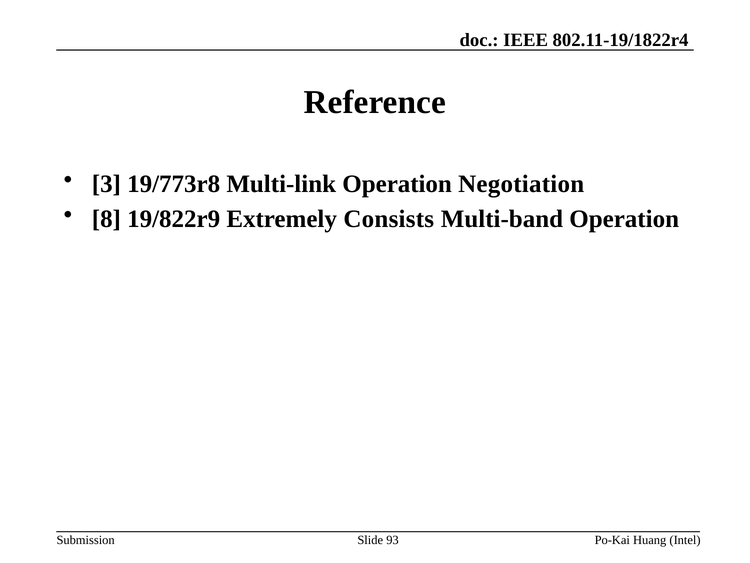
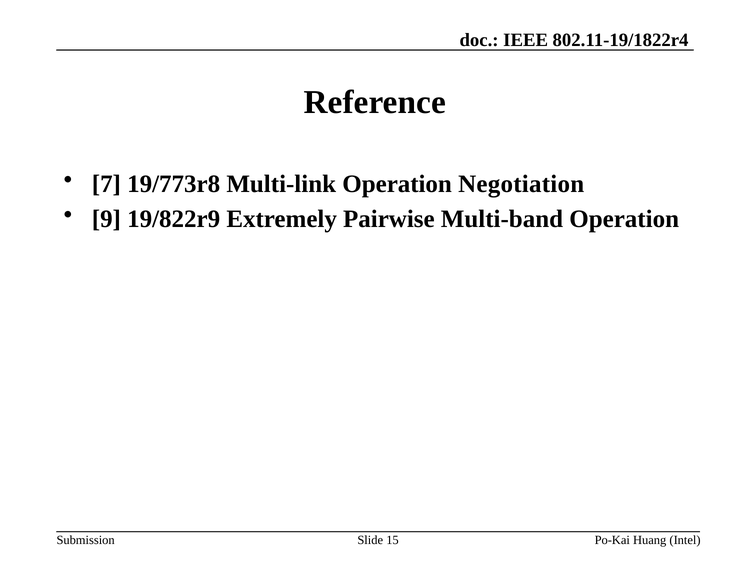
3: 3 -> 7
8: 8 -> 9
Consists: Consists -> Pairwise
93: 93 -> 15
